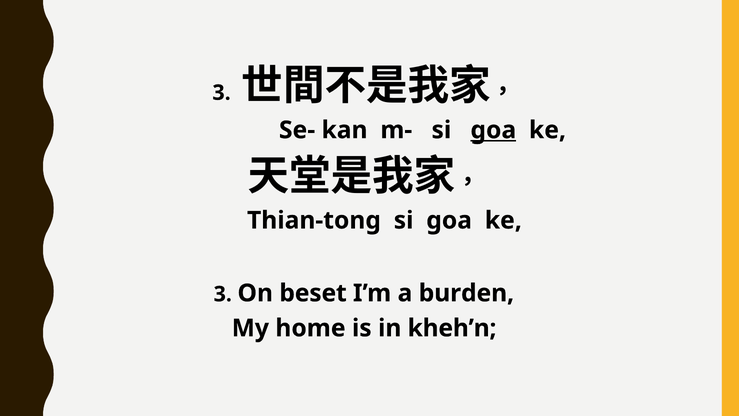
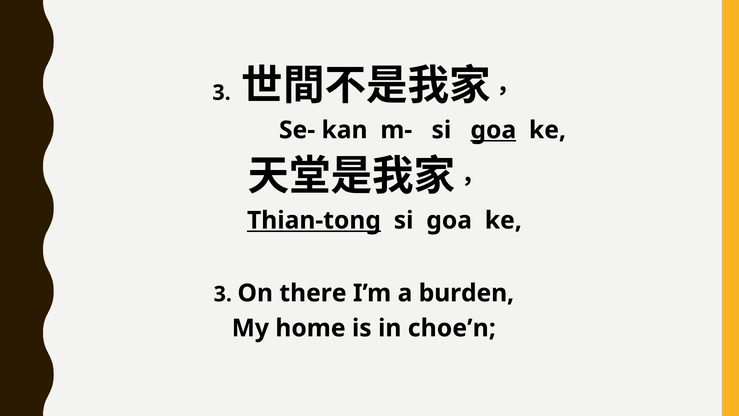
Thian-tong underline: none -> present
beset: beset -> there
kheh’n: kheh’n -> choe’n
